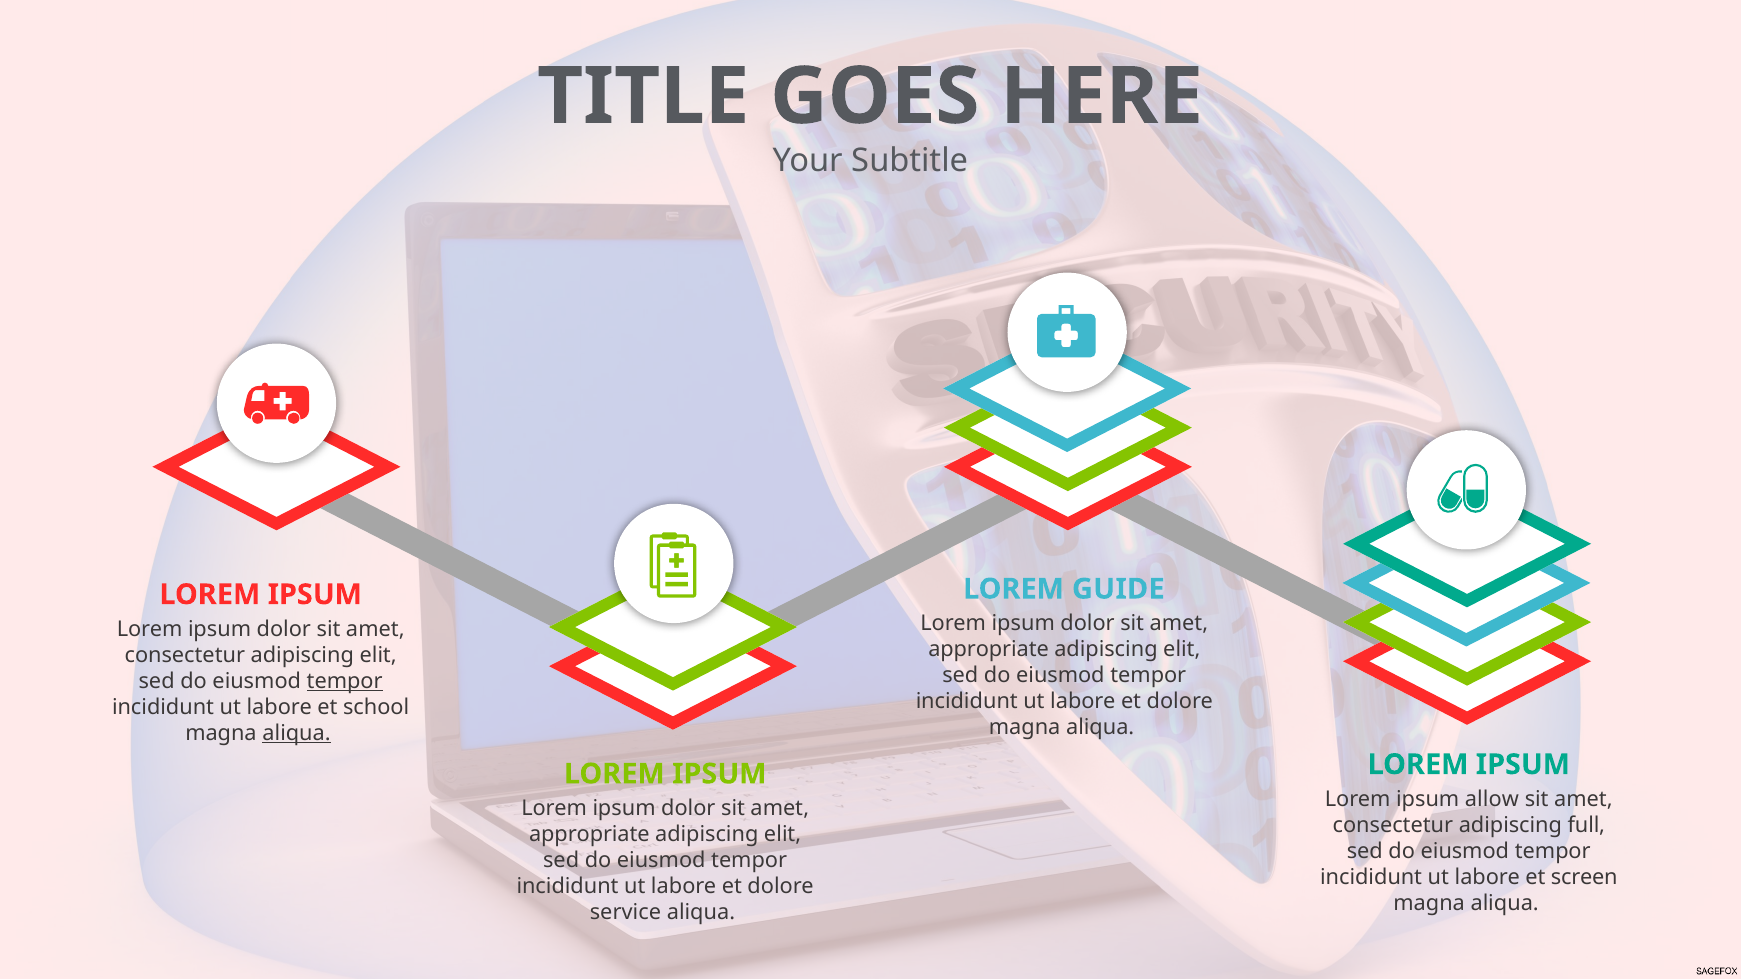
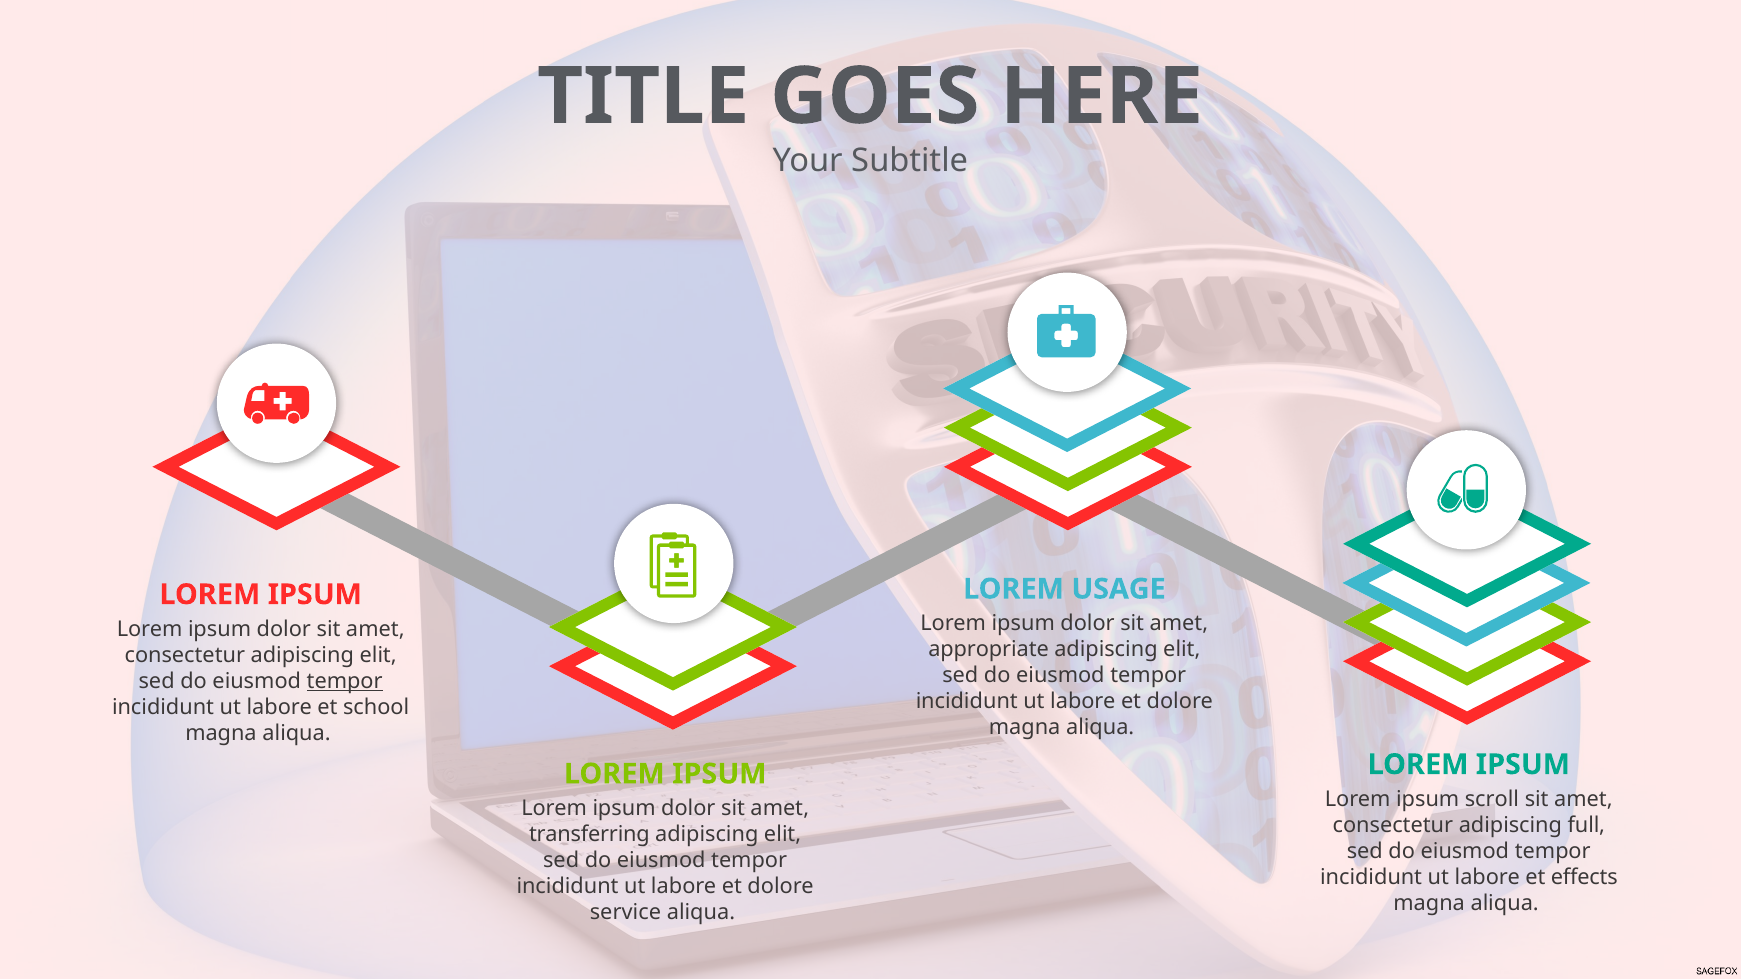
GUIDE: GUIDE -> USAGE
aliqua at (297, 734) underline: present -> none
allow: allow -> scroll
appropriate at (589, 835): appropriate -> transferring
screen: screen -> effects
